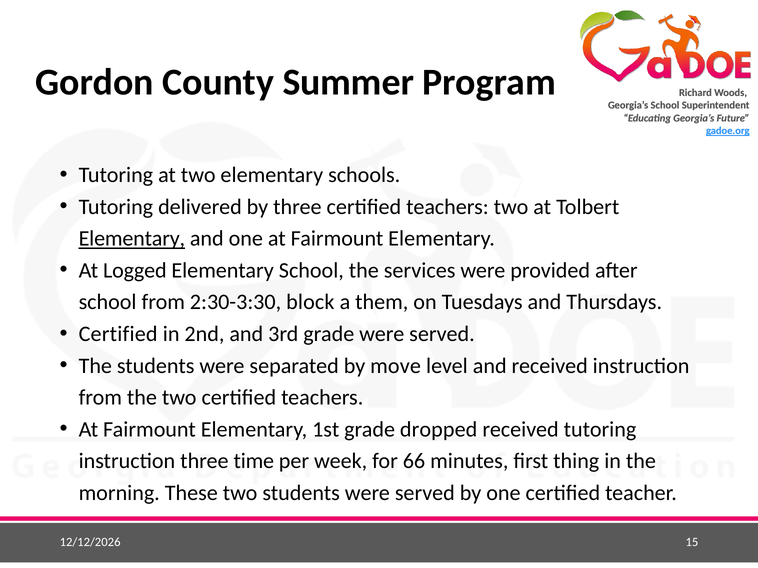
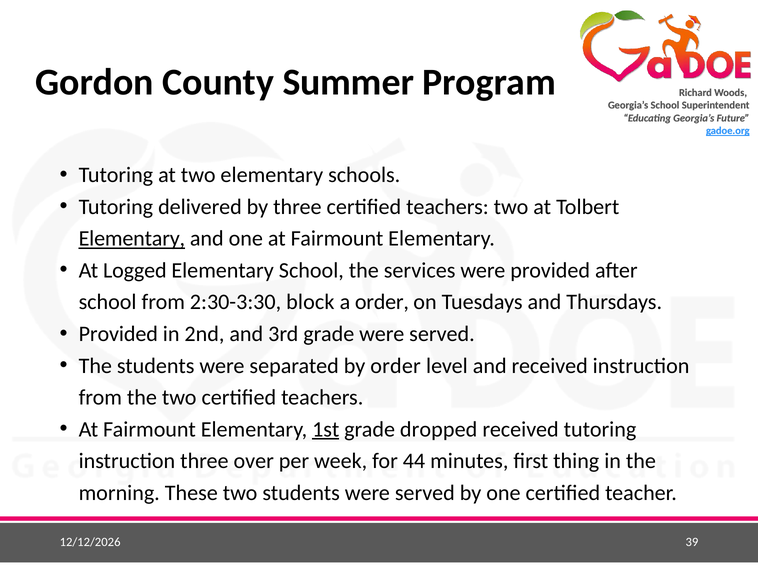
a them: them -> order
Certified at (118, 334): Certified -> Provided
by move: move -> order
1st underline: none -> present
time: time -> over
66: 66 -> 44
15: 15 -> 39
